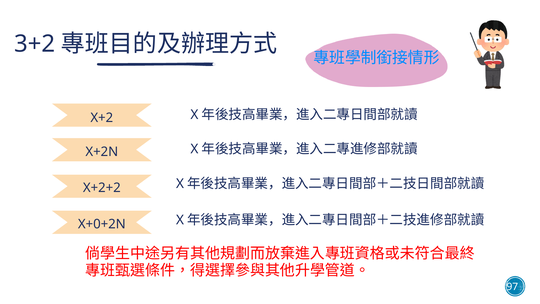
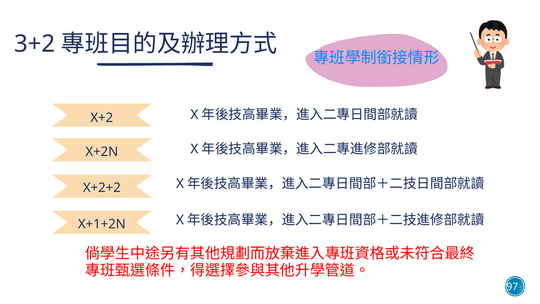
X+0+2N: X+0+2N -> X+1+2N
